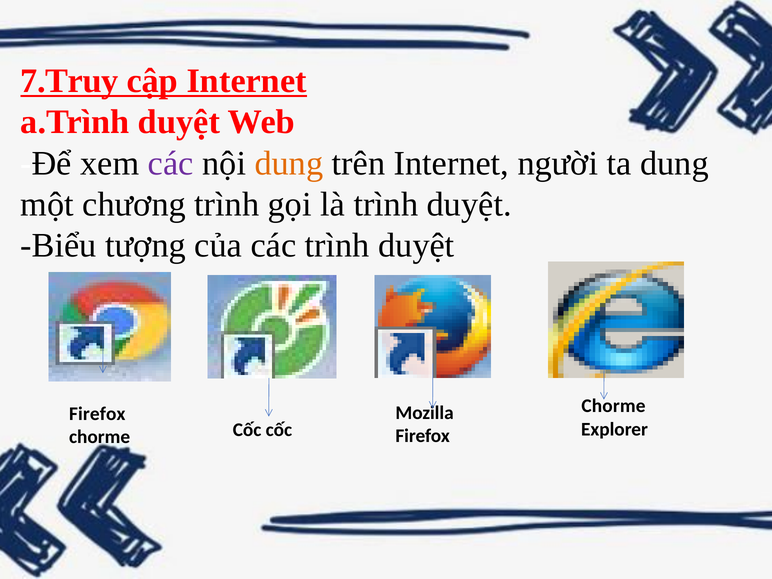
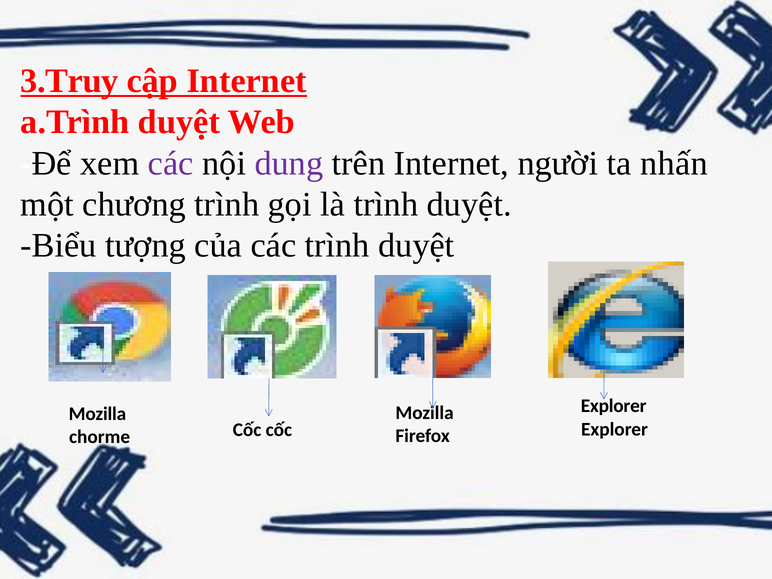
7.Truy: 7.Truy -> 3.Truy
dung at (289, 163) colour: orange -> purple
ta dung: dung -> nhấn
Chorme at (613, 406): Chorme -> Explorer
Firefox at (97, 414): Firefox -> Mozilla
